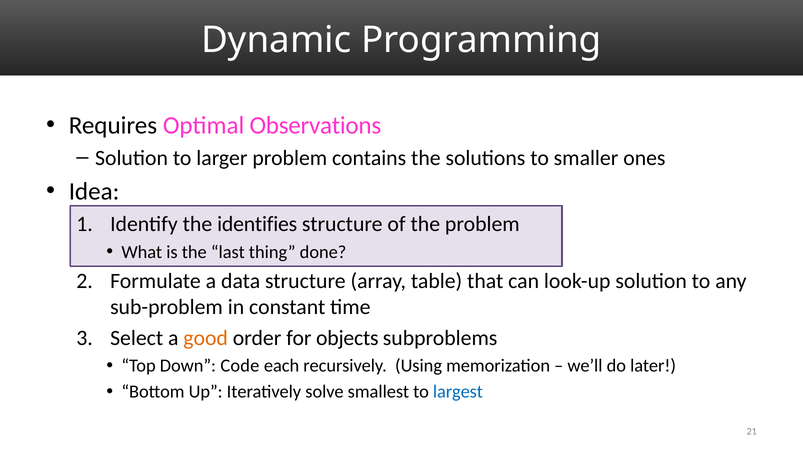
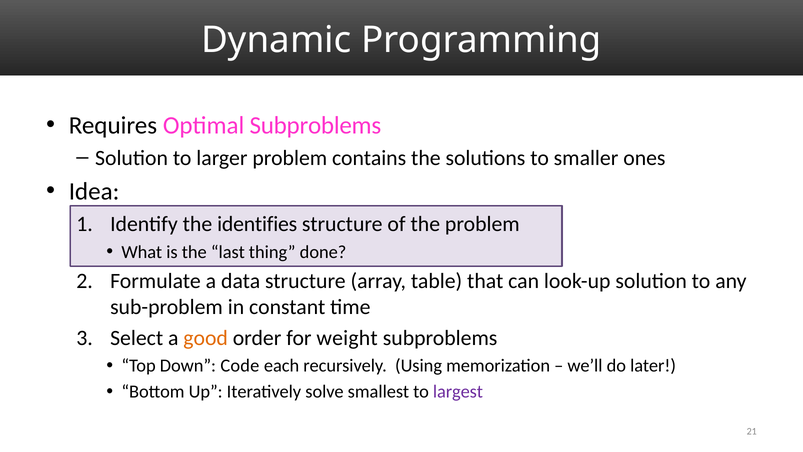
Optimal Observations: Observations -> Subproblems
objects: objects -> weight
largest colour: blue -> purple
